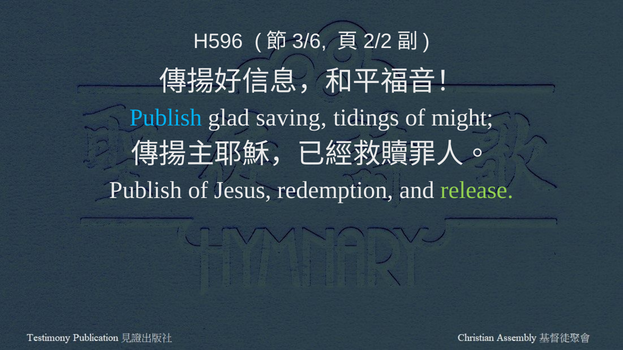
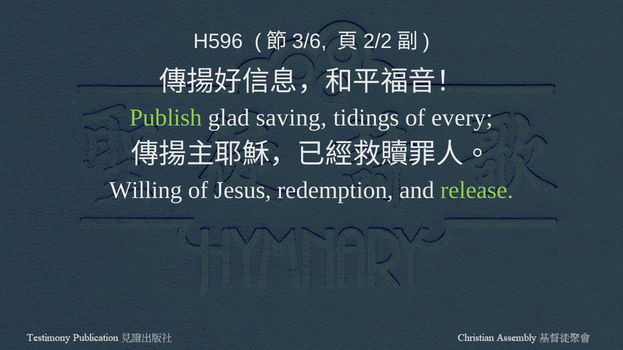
Publish at (166, 118) colour: light blue -> light green
might: might -> every
Publish at (145, 190): Publish -> Willing
